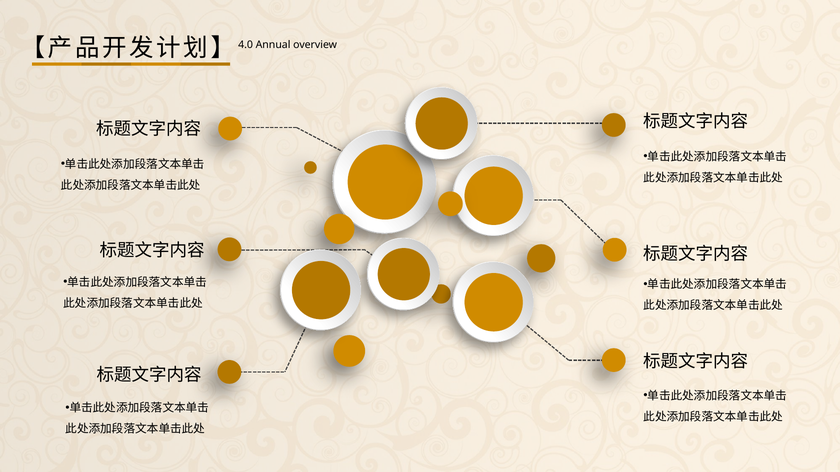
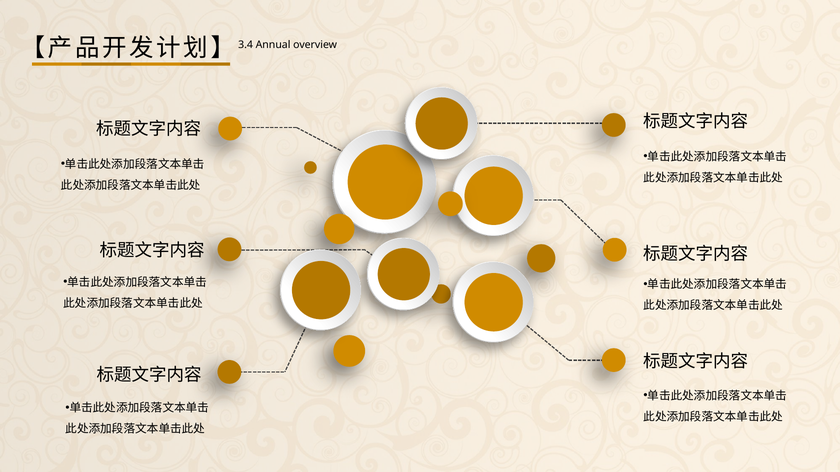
4.0: 4.0 -> 3.4
